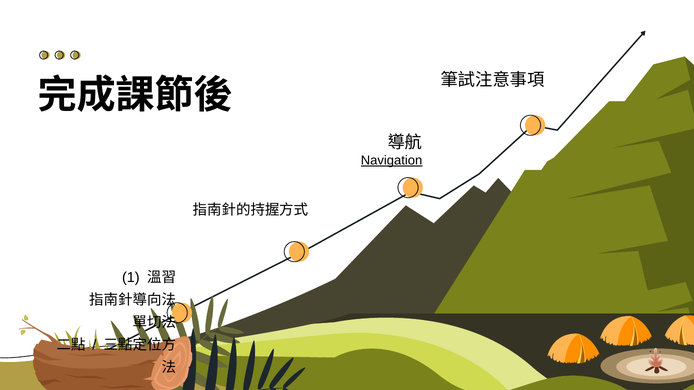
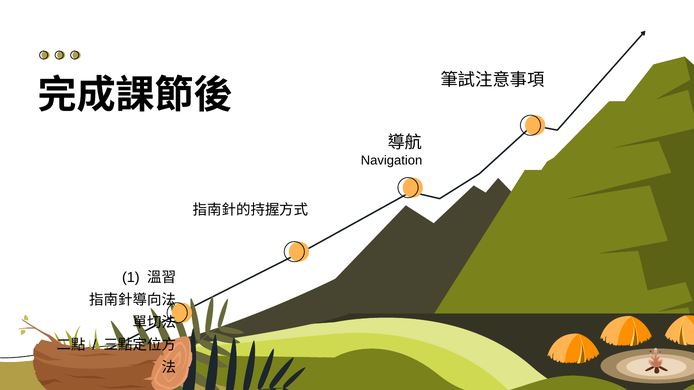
Navigation underline: present -> none
